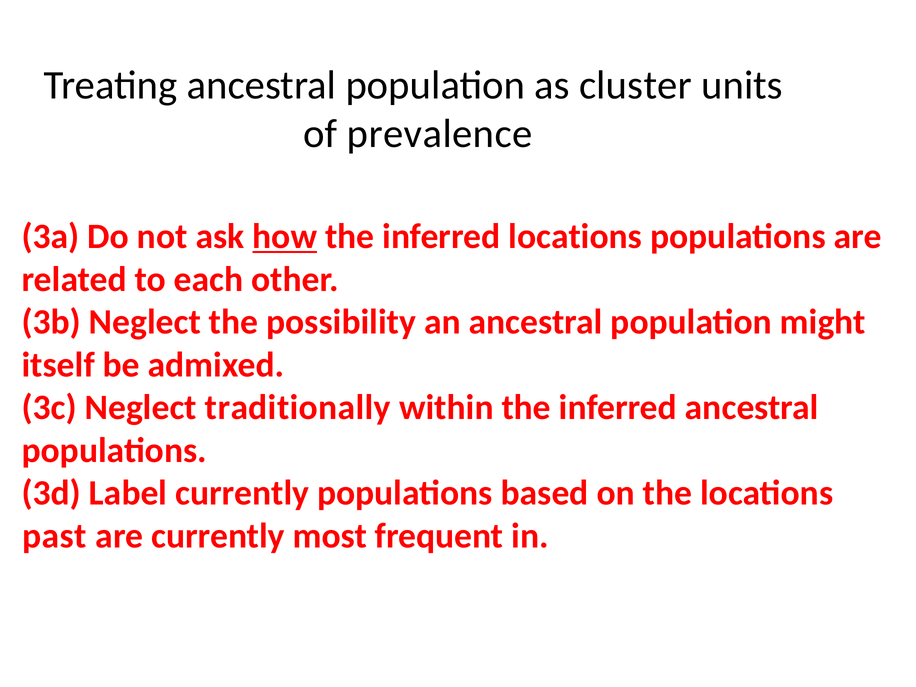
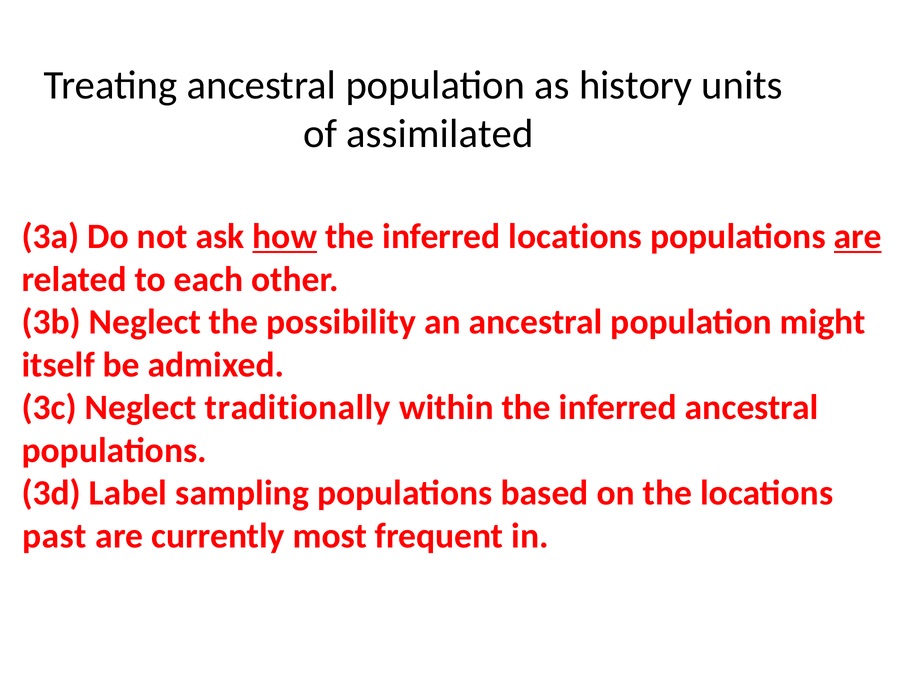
cluster: cluster -> history
prevalence: prevalence -> assimilated
are at (858, 237) underline: none -> present
Label currently: currently -> sampling
